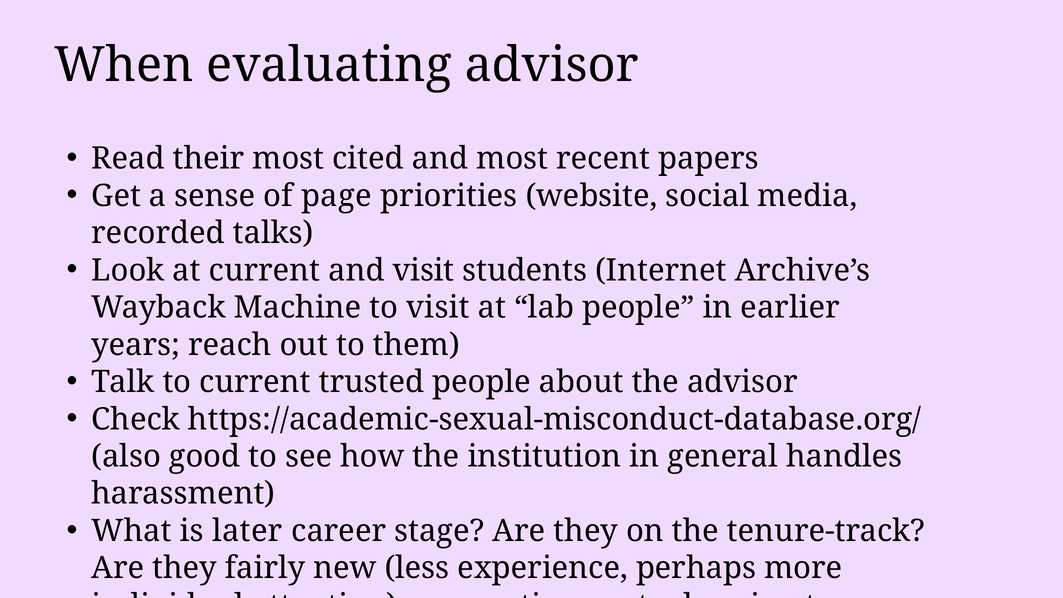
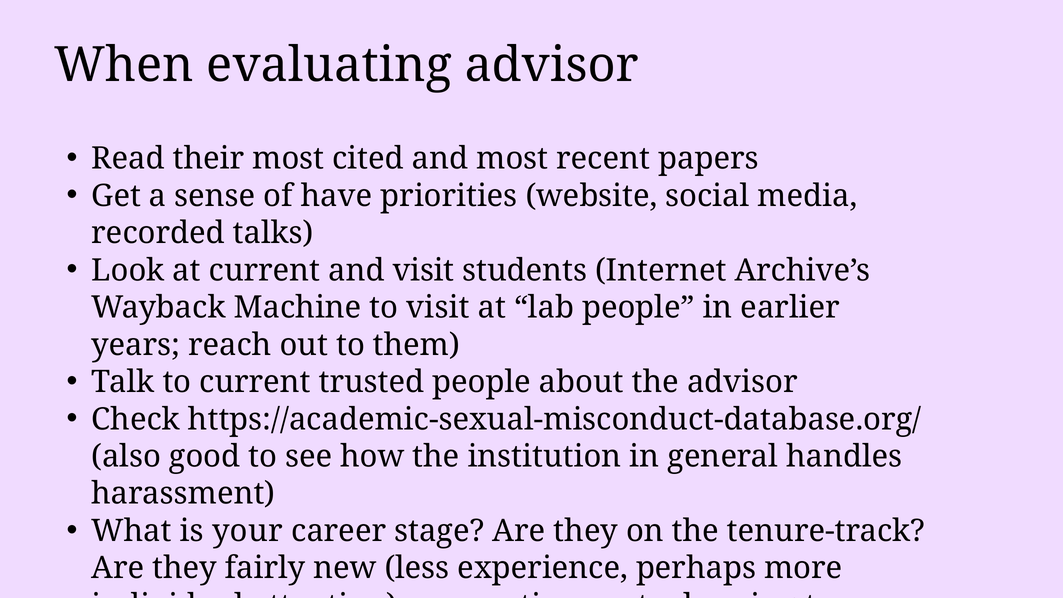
page: page -> have
later: later -> your
